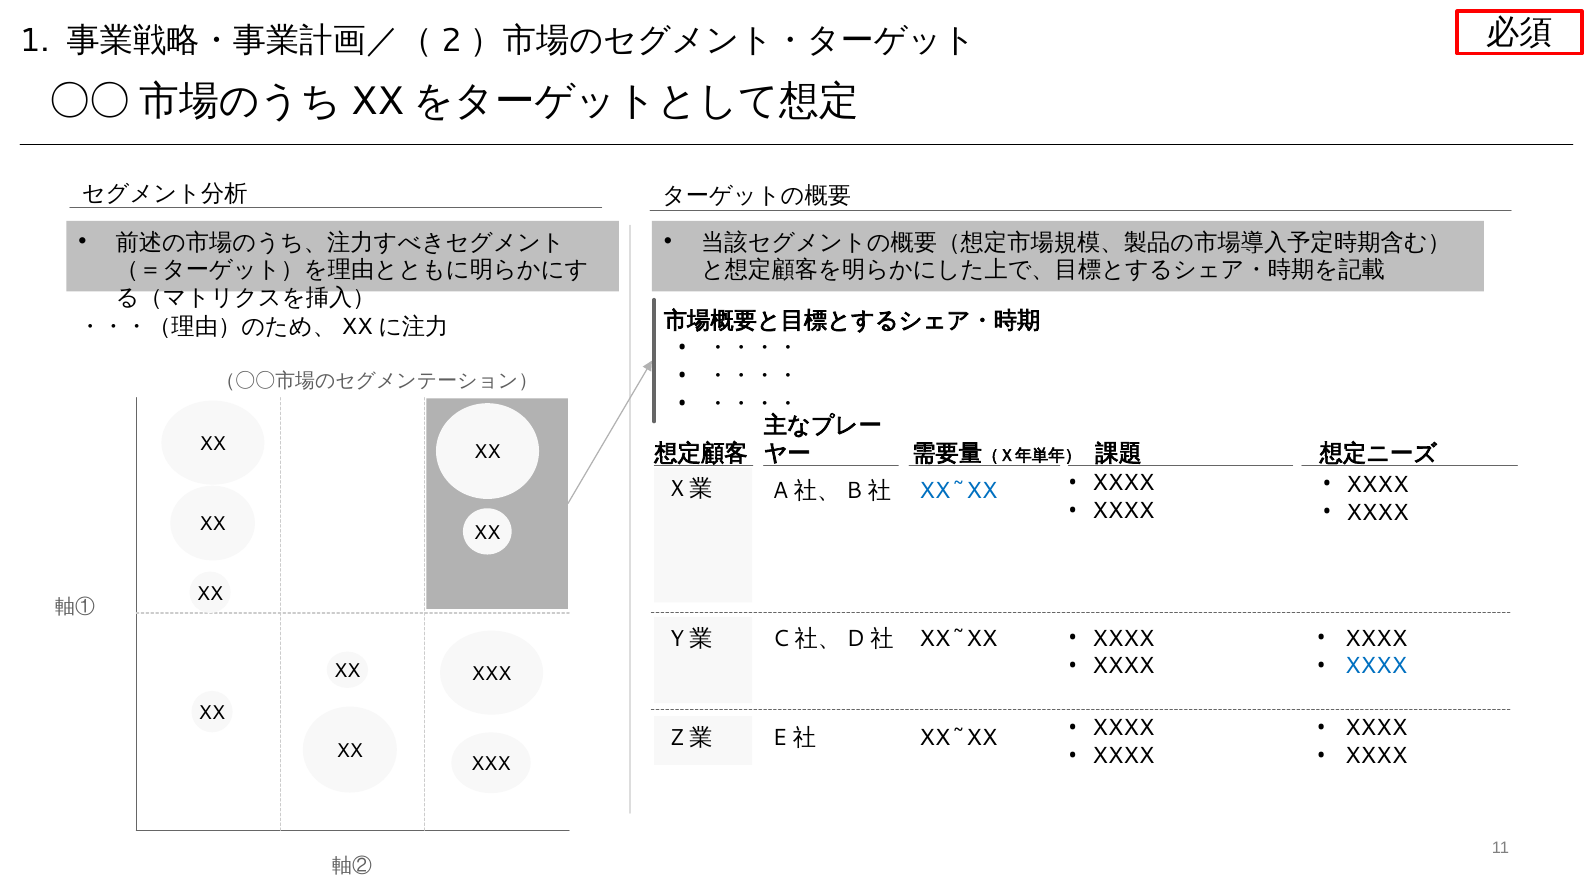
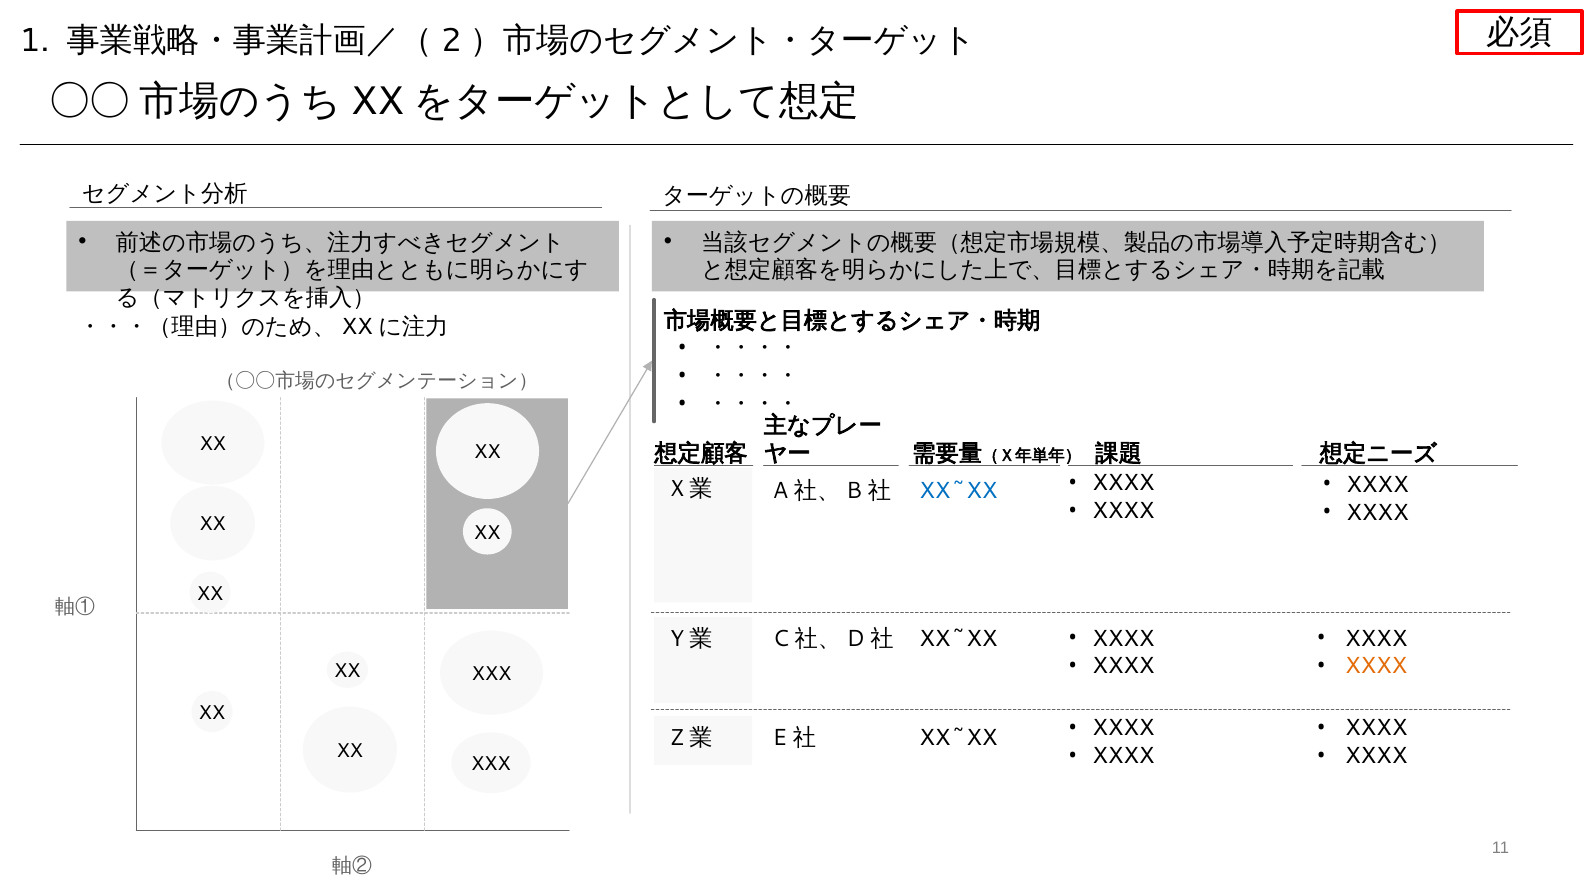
XXXX at (1376, 666) colour: blue -> orange
